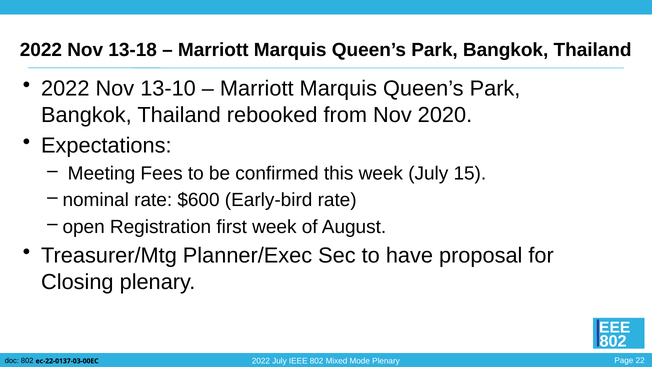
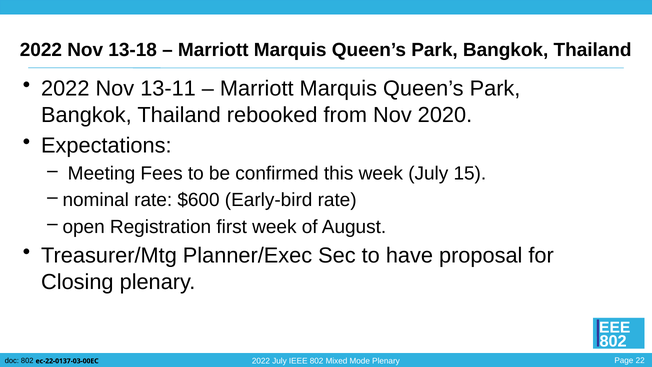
13-10: 13-10 -> 13-11
